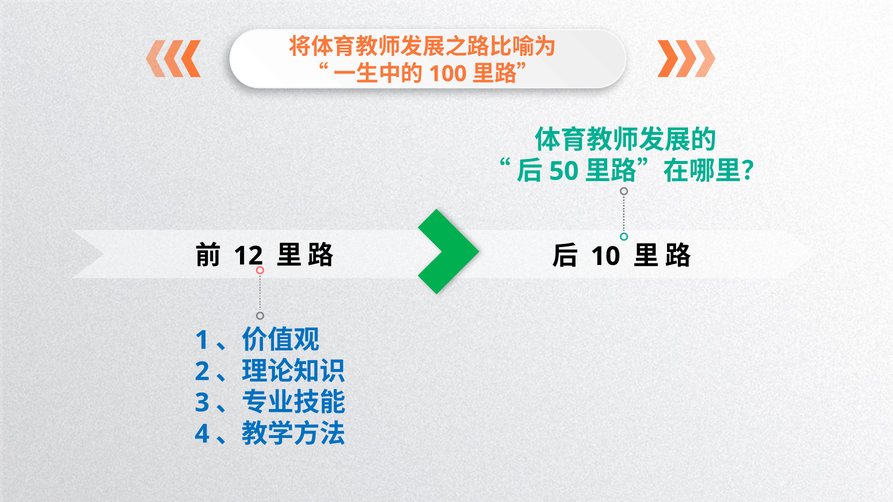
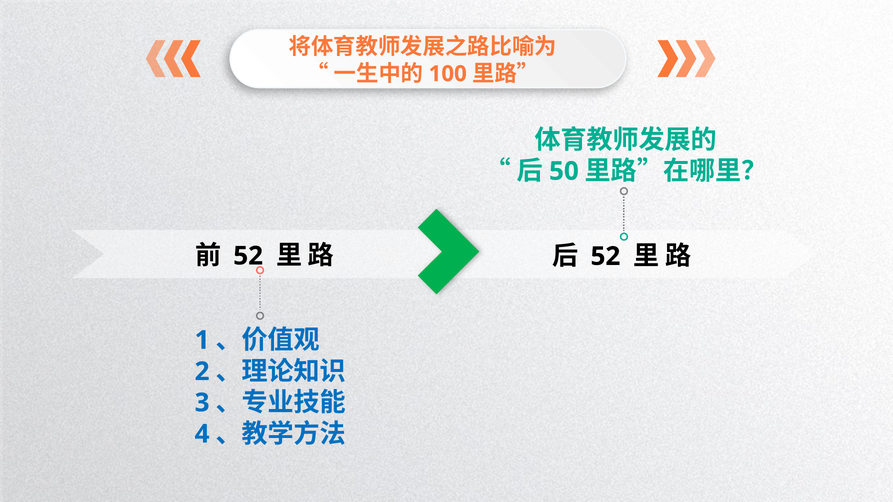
12 at (248, 256): 12 -> 52
10 at (605, 256): 10 -> 52
